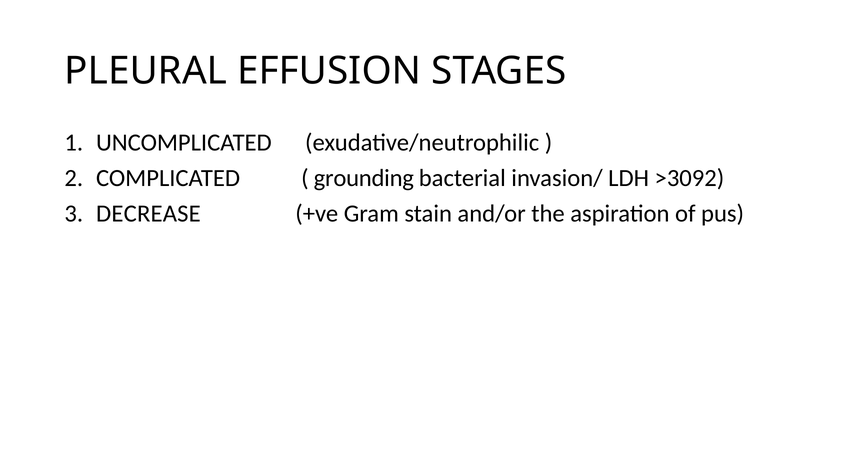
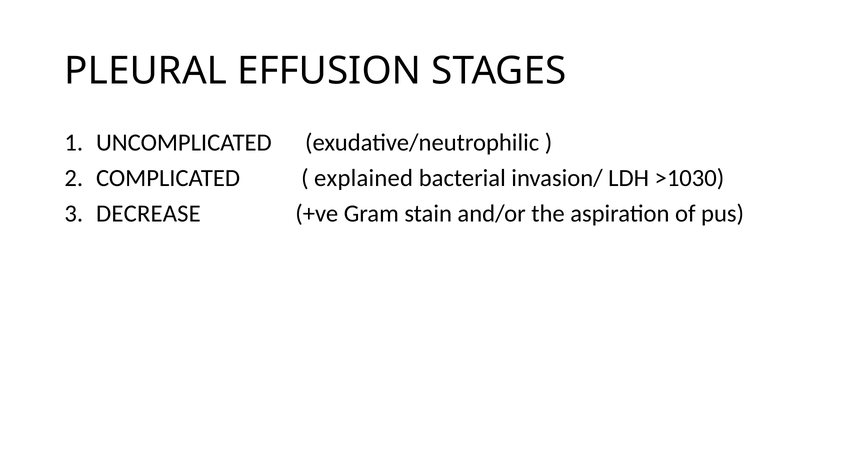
grounding: grounding -> explained
>3092: >3092 -> >1030
